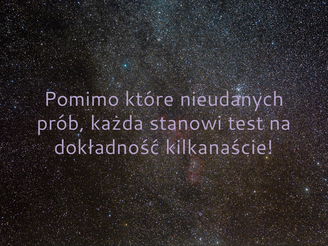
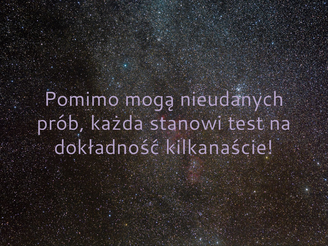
które: które -> mogą
